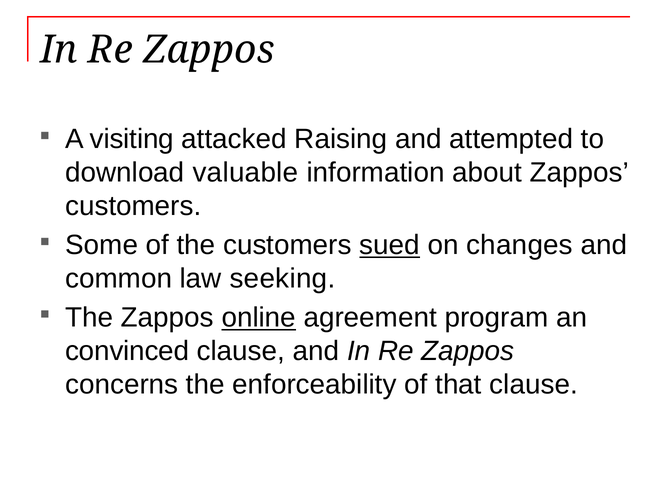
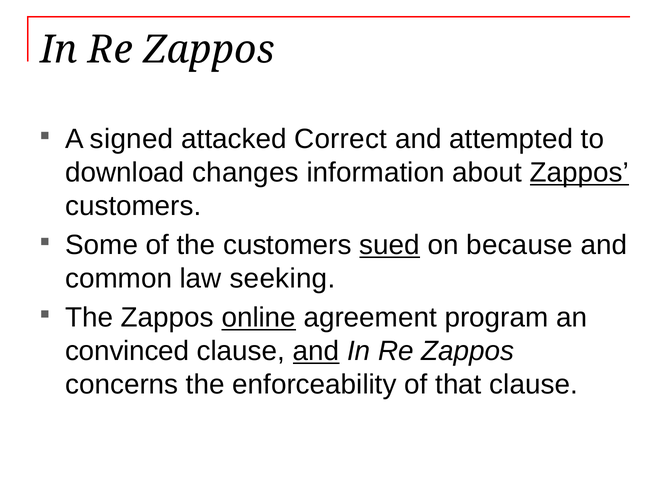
visiting: visiting -> signed
Raising: Raising -> Correct
valuable: valuable -> changes
Zappos at (579, 173) underline: none -> present
changes: changes -> because
and at (316, 351) underline: none -> present
